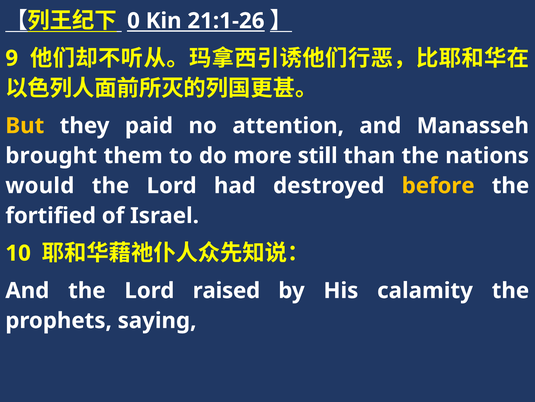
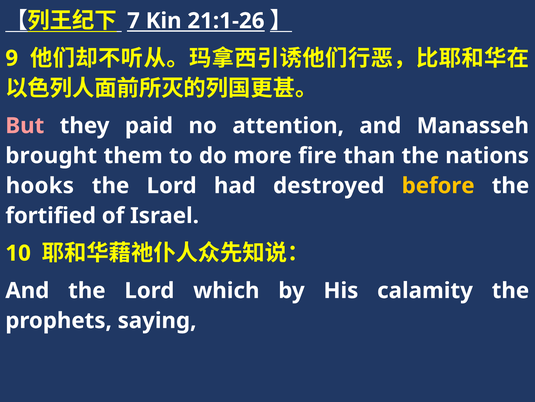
0: 0 -> 7
But colour: yellow -> pink
still: still -> fire
would: would -> hooks
raised: raised -> which
